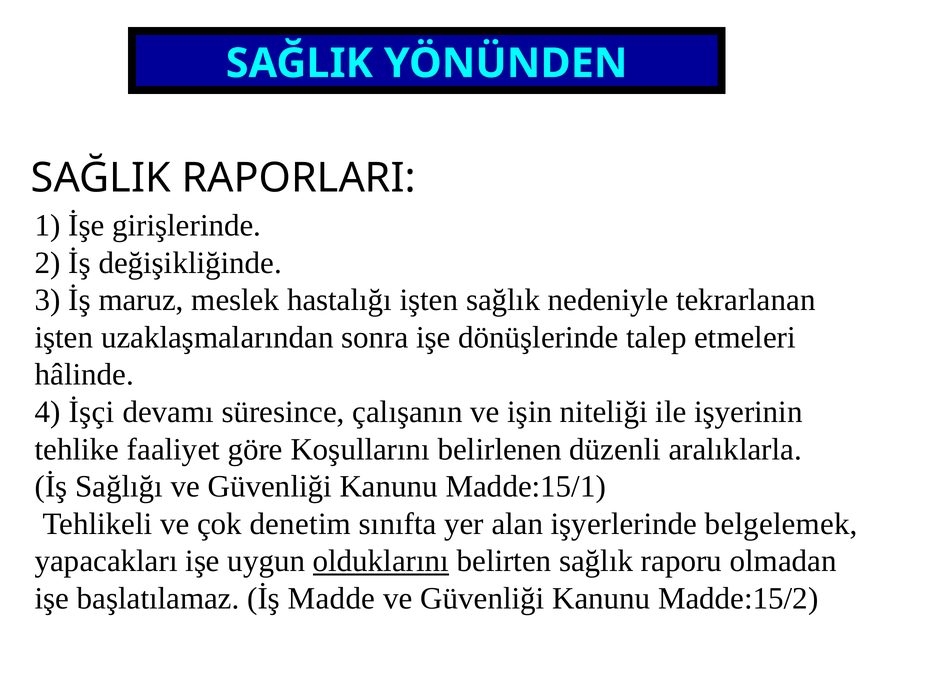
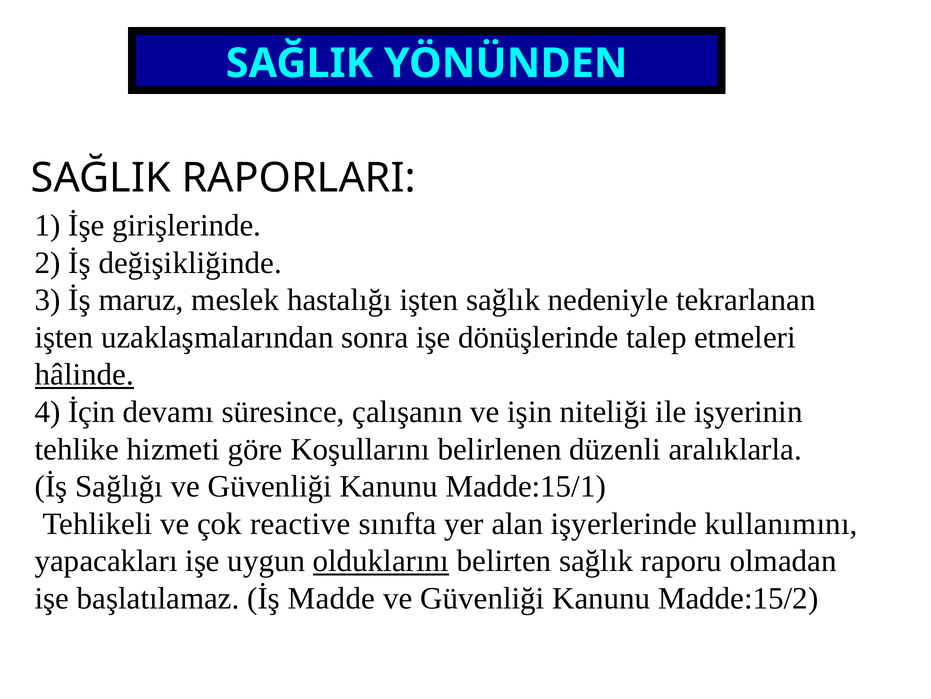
hâlinde underline: none -> present
İşçi: İşçi -> İçin
faaliyet: faaliyet -> hizmeti
denetim: denetim -> reactive
belgelemek: belgelemek -> kullanımını
